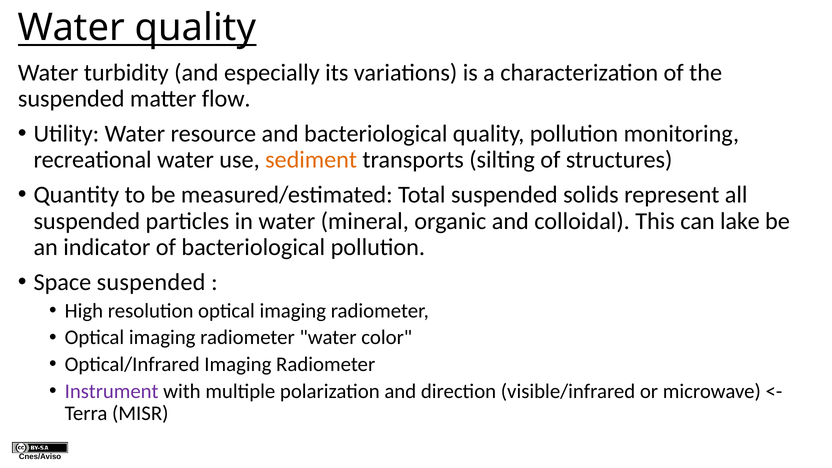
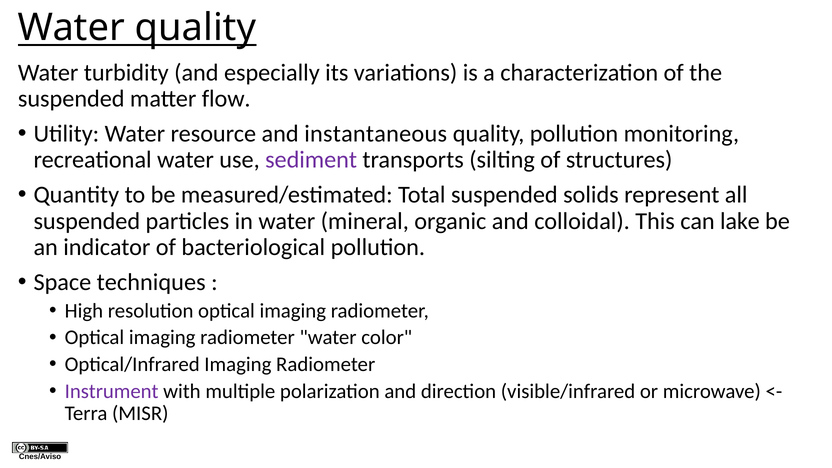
and bacteriological: bacteriological -> instantaneous
sediment colour: orange -> purple
Space suspended: suspended -> techniques
